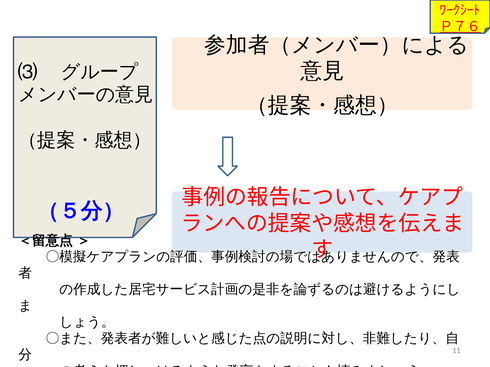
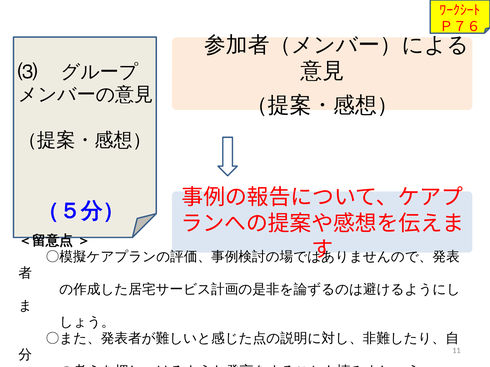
Ｐ７６ underline: present -> none
